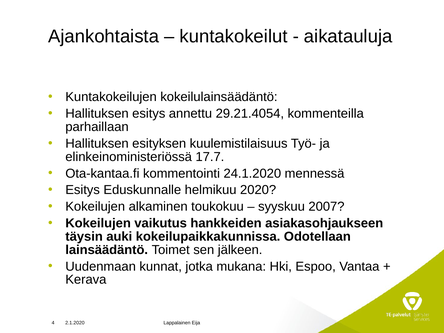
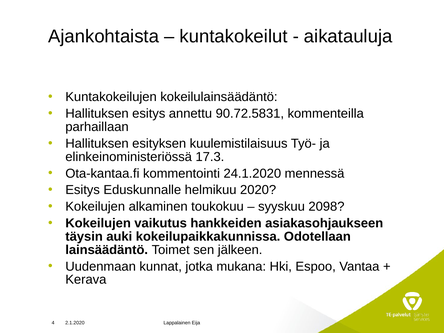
29.21.4054: 29.21.4054 -> 90.72.5831
17.7: 17.7 -> 17.3
2007: 2007 -> 2098
